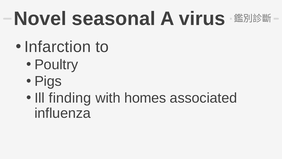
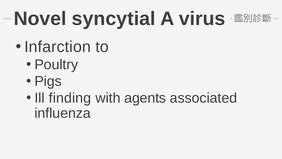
seasonal: seasonal -> syncytial
homes: homes -> agents
